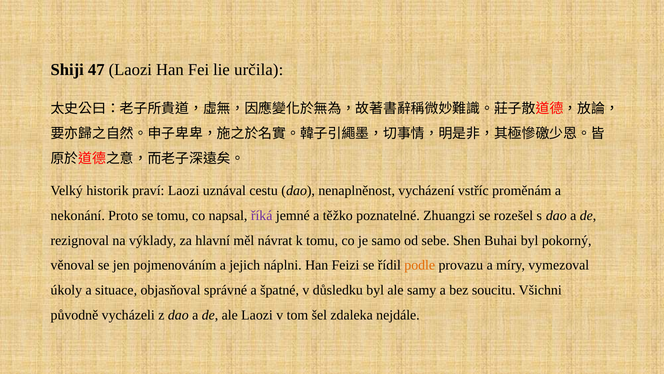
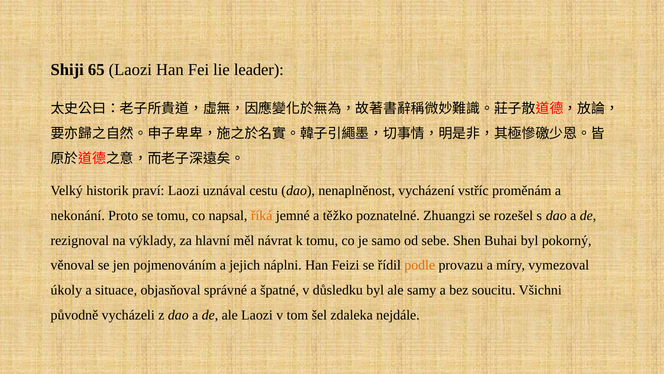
47: 47 -> 65
určila: určila -> leader
říká colour: purple -> orange
